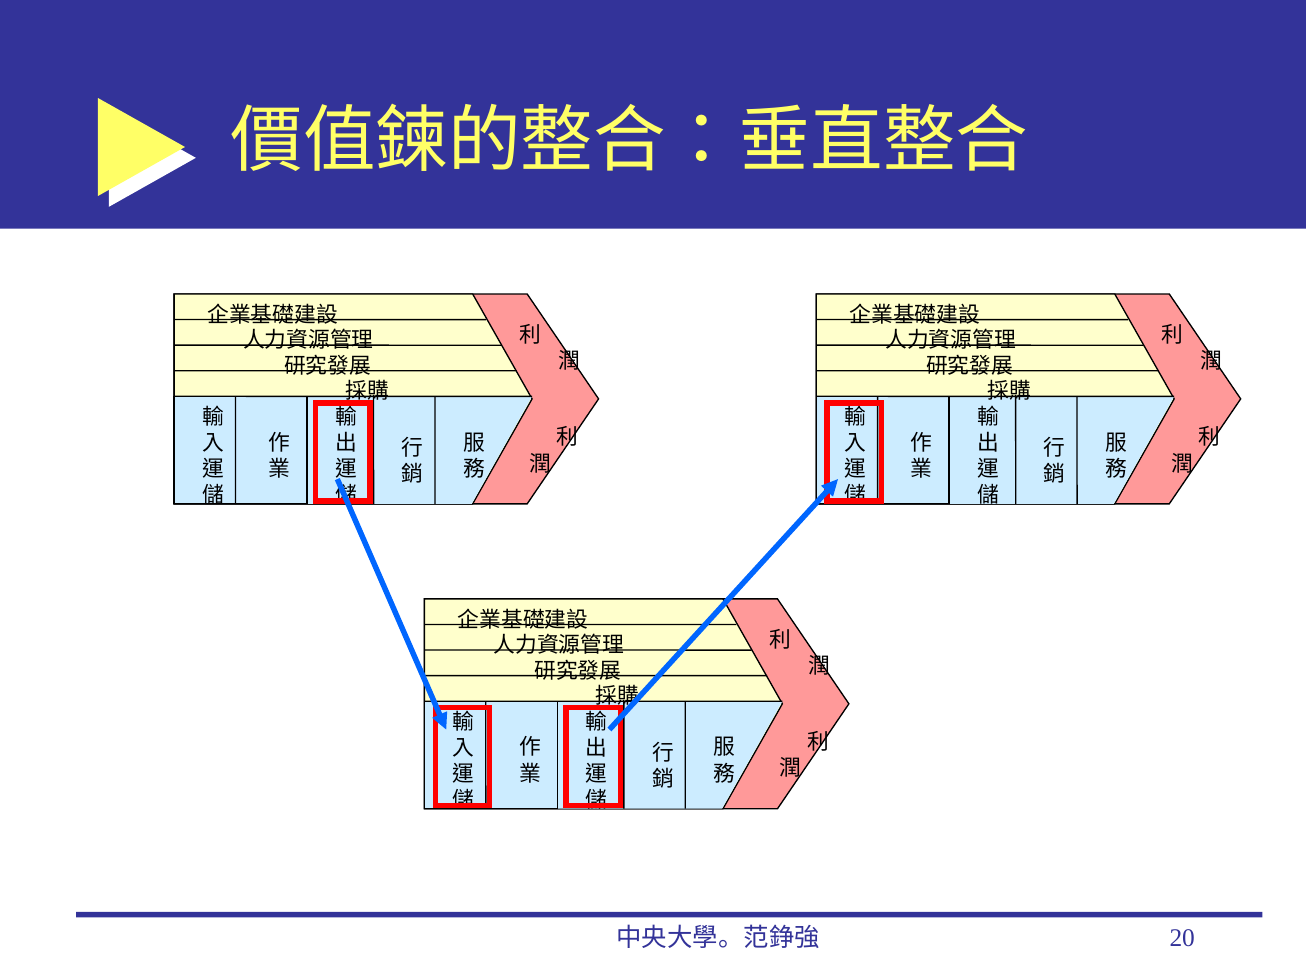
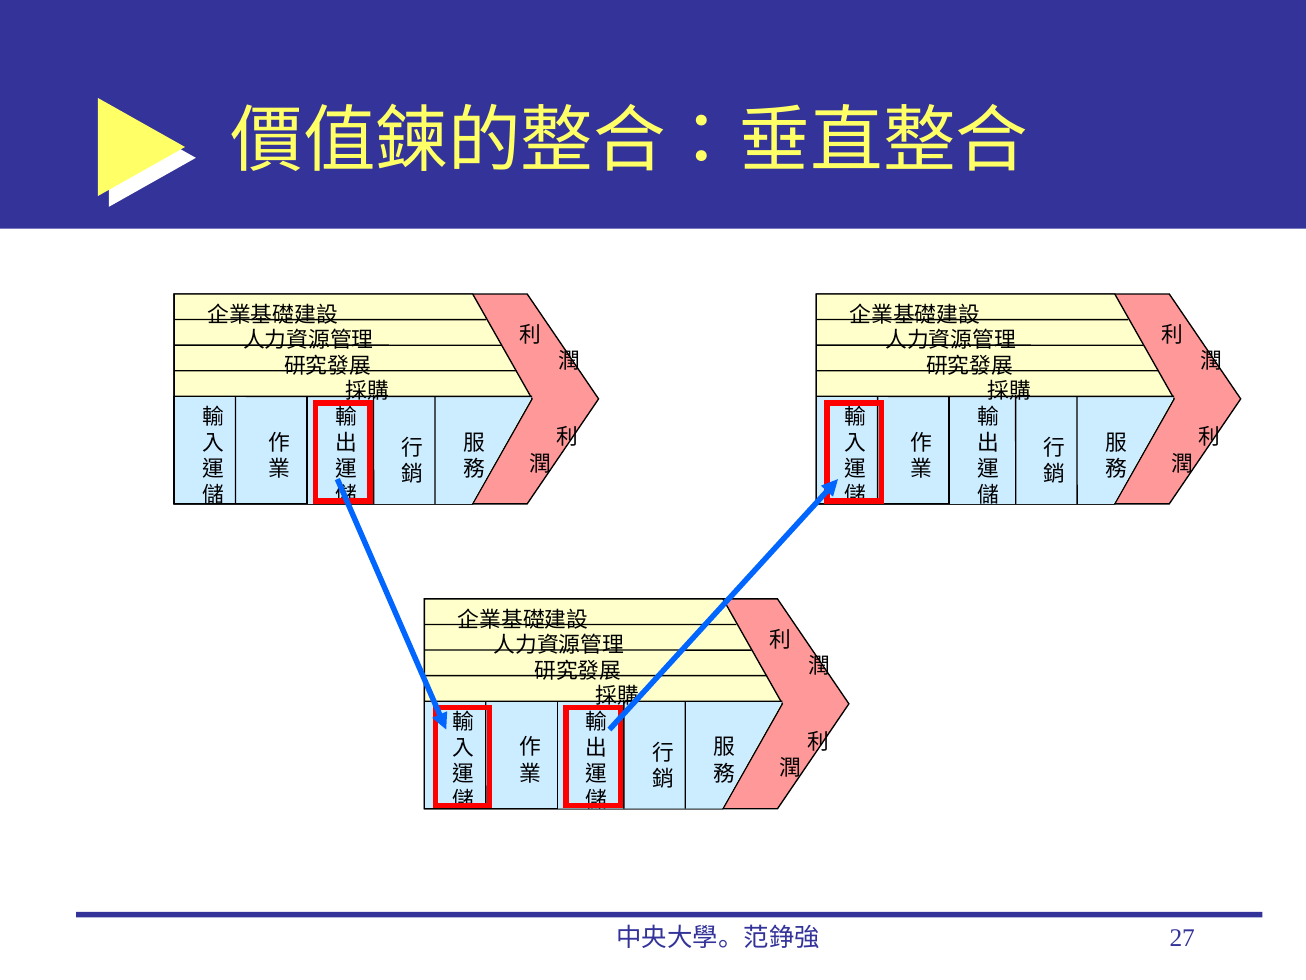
20: 20 -> 27
